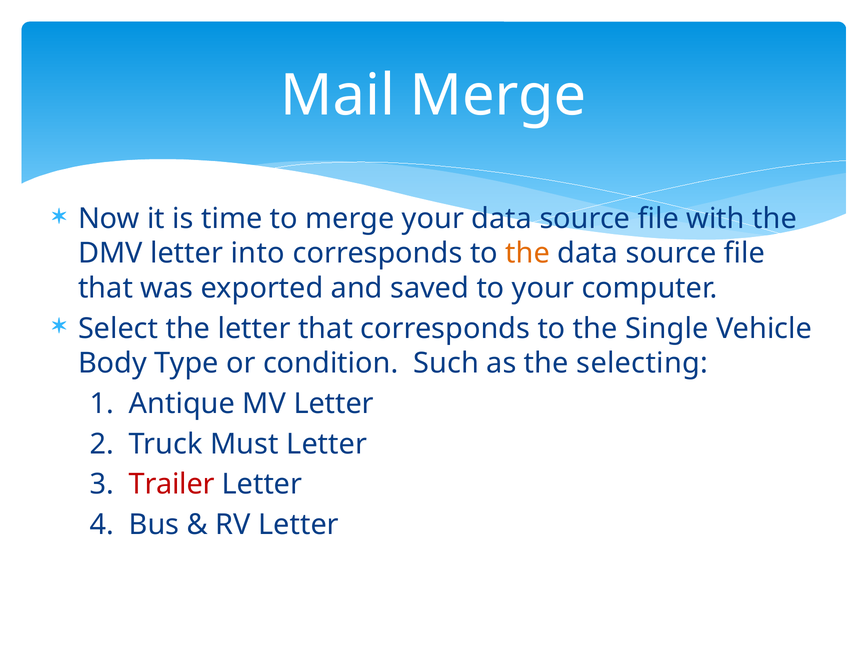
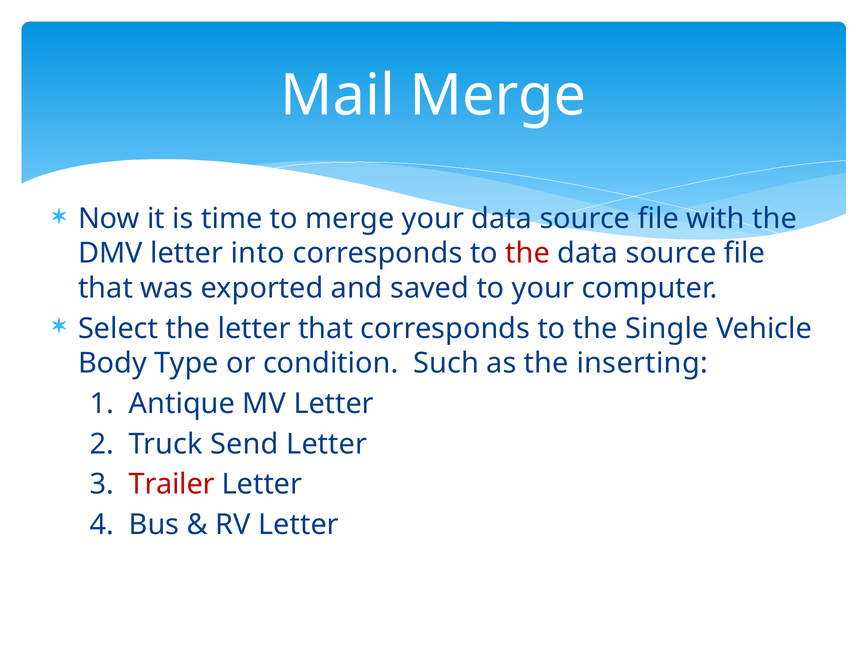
the at (528, 253) colour: orange -> red
selecting: selecting -> inserting
Must: Must -> Send
